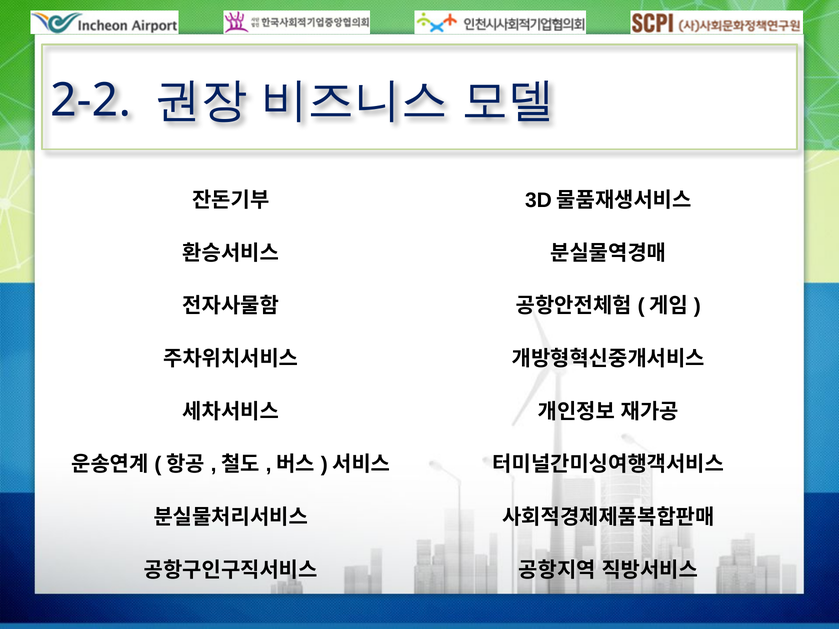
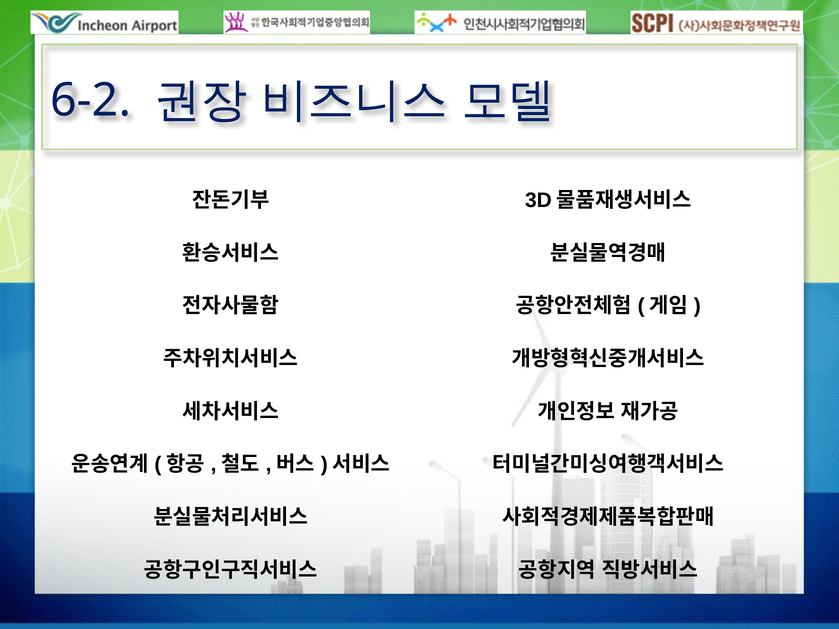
2-2: 2-2 -> 6-2
